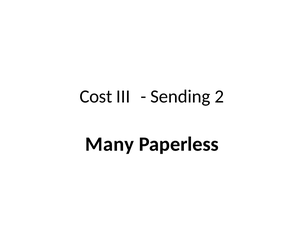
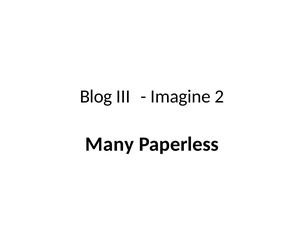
Cost: Cost -> Blog
Sending: Sending -> Imagine
